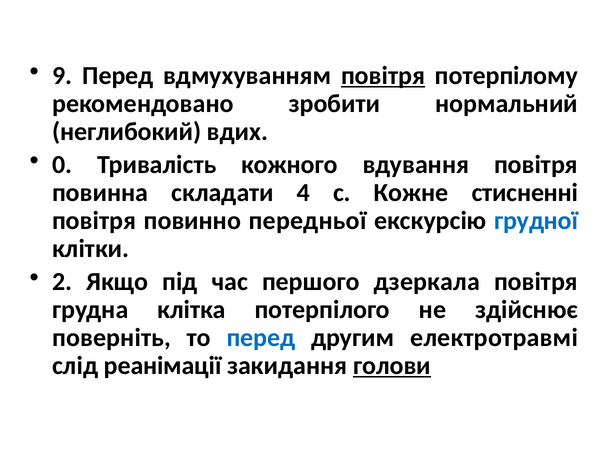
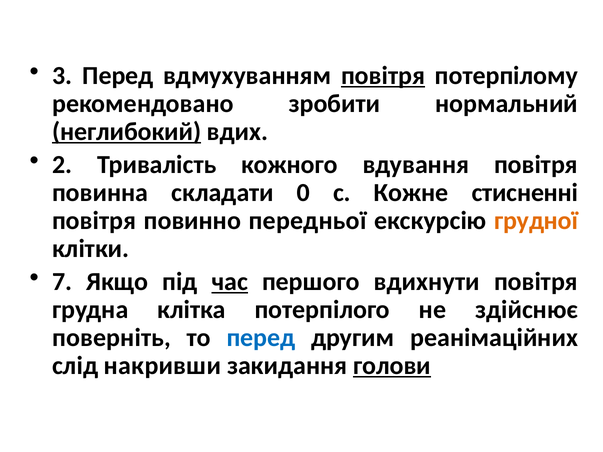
9: 9 -> 3
неглибокий underline: none -> present
0: 0 -> 2
4: 4 -> 0
грудної colour: blue -> orange
2: 2 -> 7
час underline: none -> present
дзеркала: дзеркала -> вдихнути
електротравмі: електротравмі -> реанімаційних
реанімації: реанімації -> накривши
